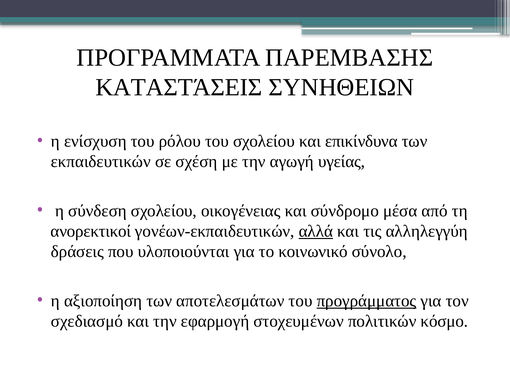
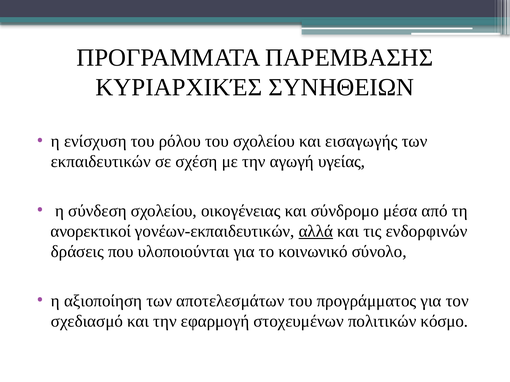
ΚΑΤΑΣΤΆΣΕΙΣ: ΚΑΤΑΣΤΆΣΕΙΣ -> ΚΥΡΙΑΡΧΙΚΈΣ
επικίνδυνα: επικίνδυνα -> εισαγωγής
αλληλεγγύη: αλληλεγγύη -> ενδορφινών
προγράμματος underline: present -> none
